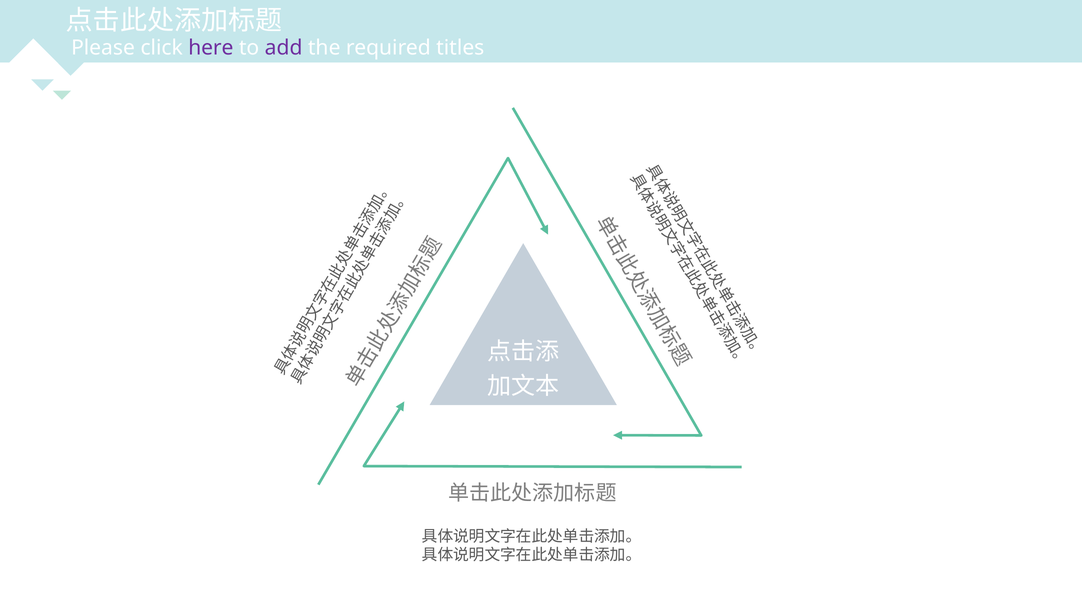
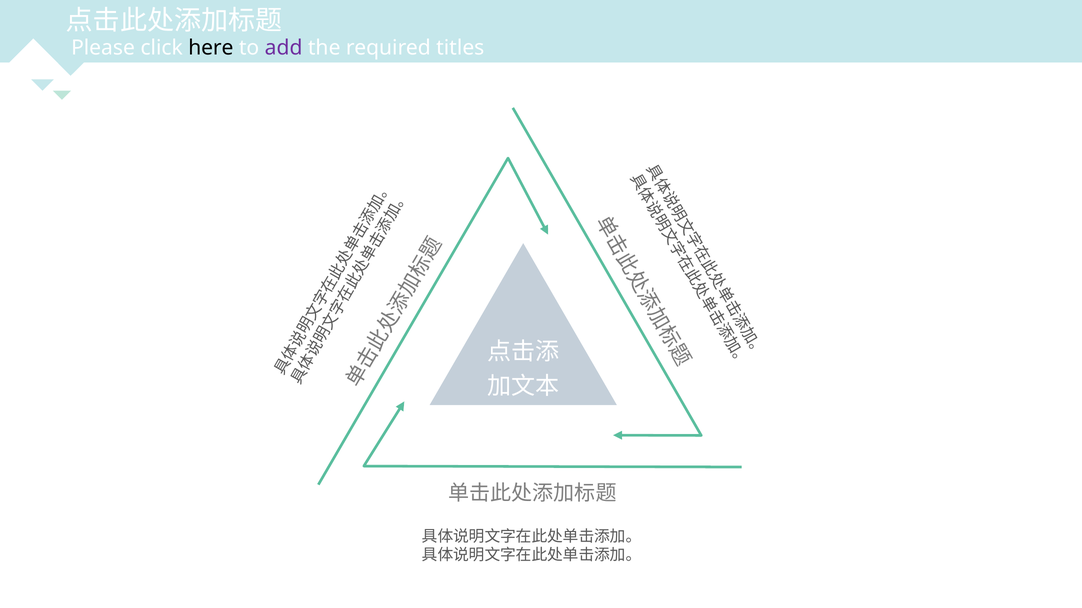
here colour: purple -> black
